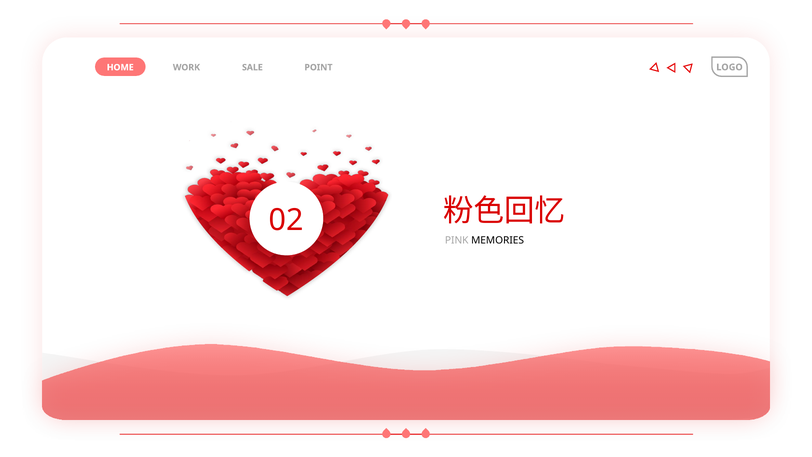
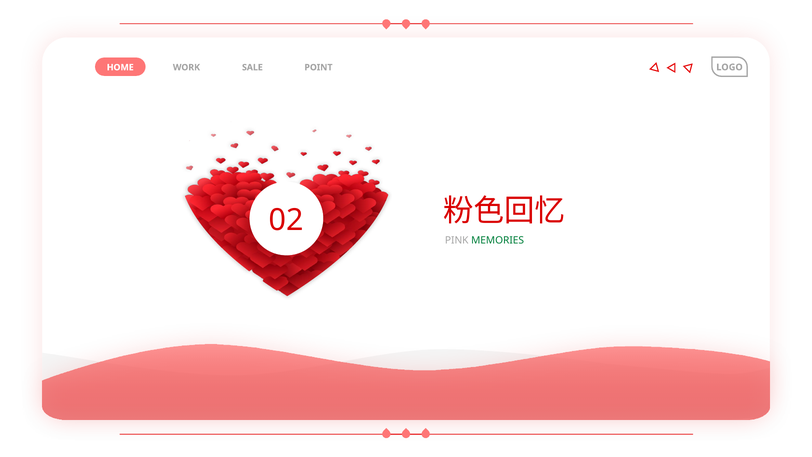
MEMORIES colour: black -> green
